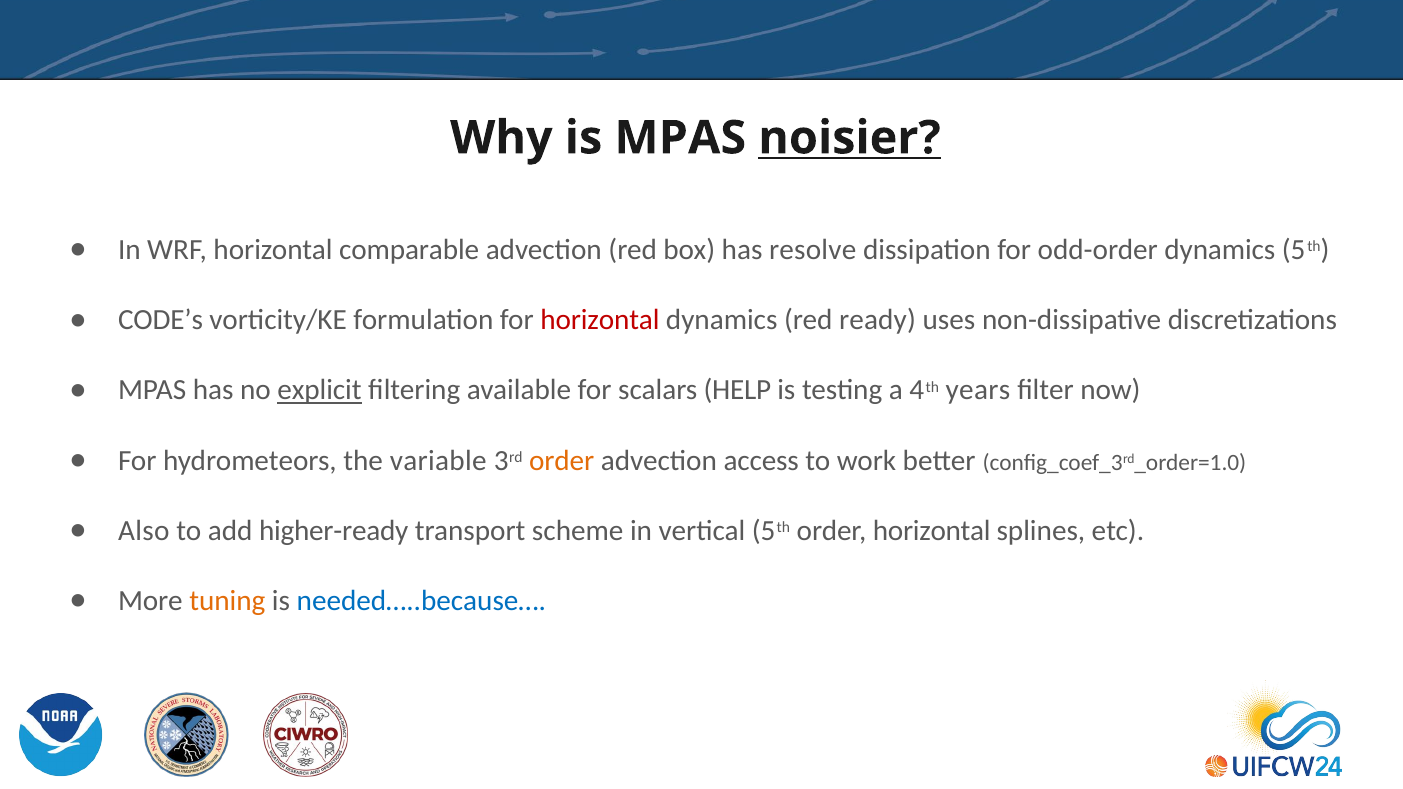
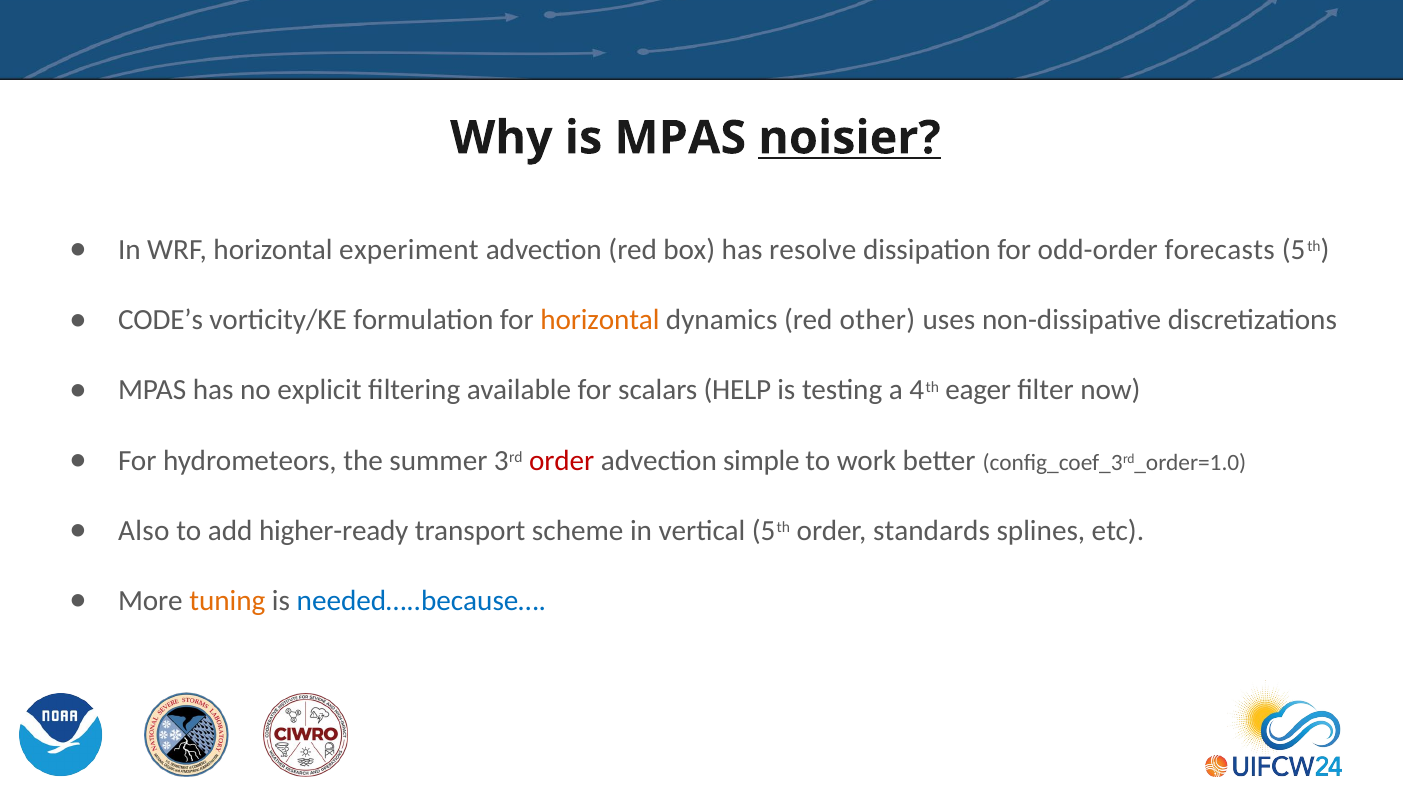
comparable: comparable -> experiment
odd-order dynamics: dynamics -> forecasts
horizontal at (600, 320) colour: red -> orange
ready: ready -> other
explicit underline: present -> none
years: years -> eager
variable: variable -> summer
order at (562, 461) colour: orange -> red
access: access -> simple
order horizontal: horizontal -> standards
